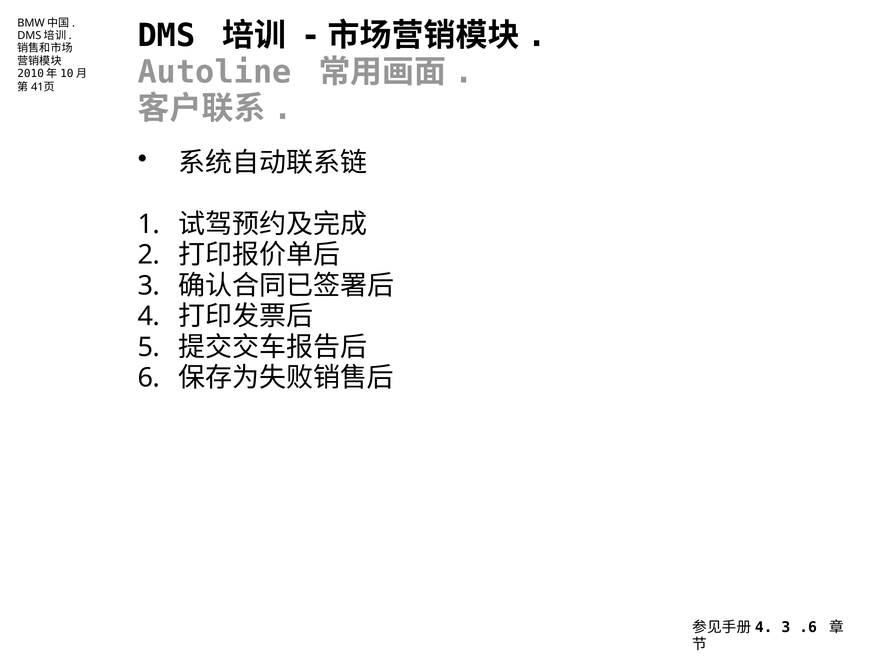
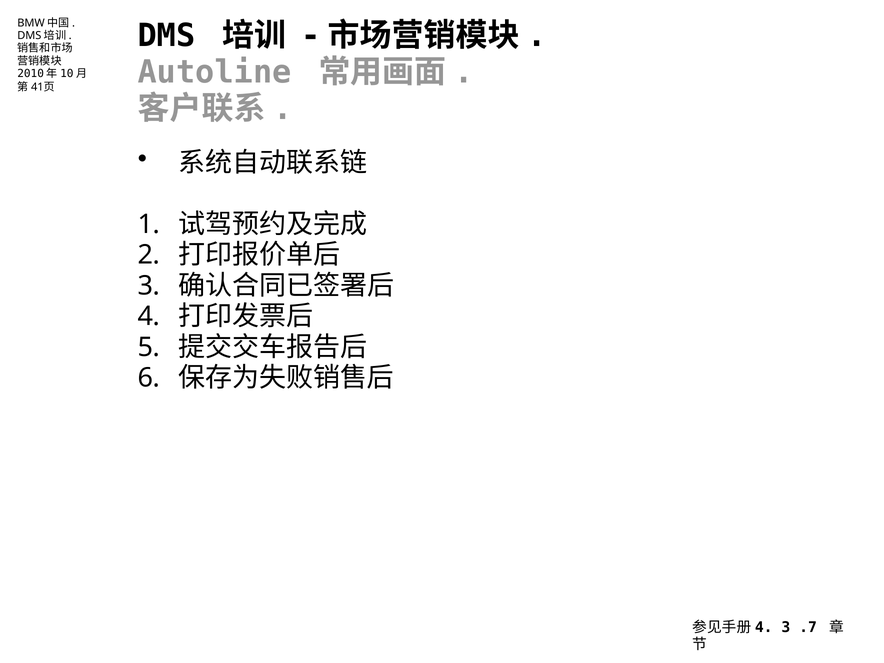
.6: .6 -> .7
